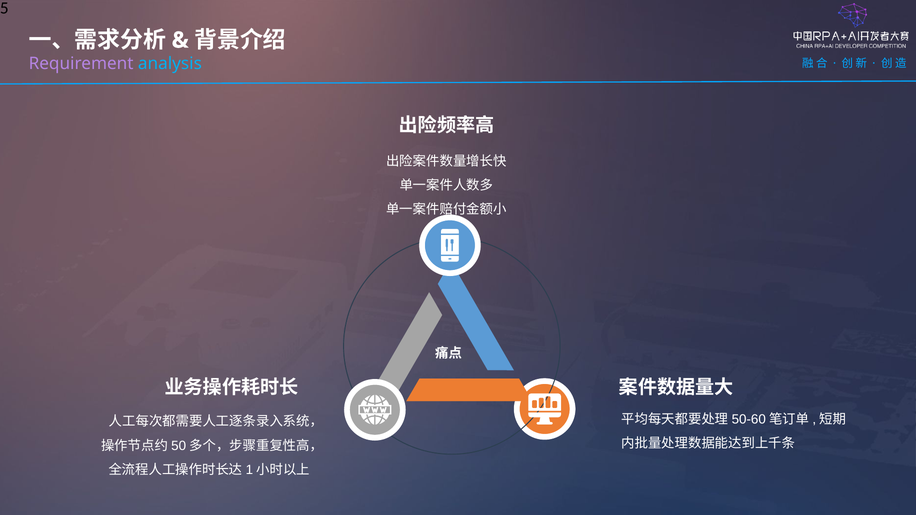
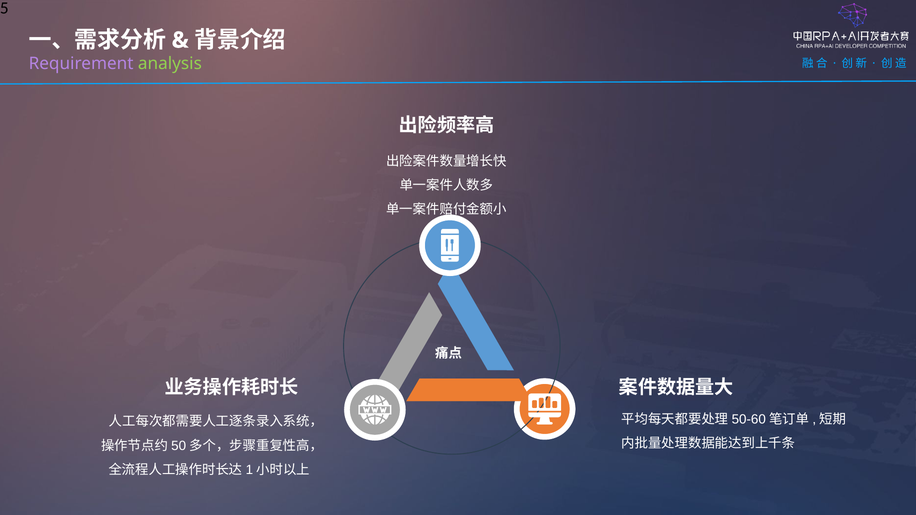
analysis colour: light blue -> light green
